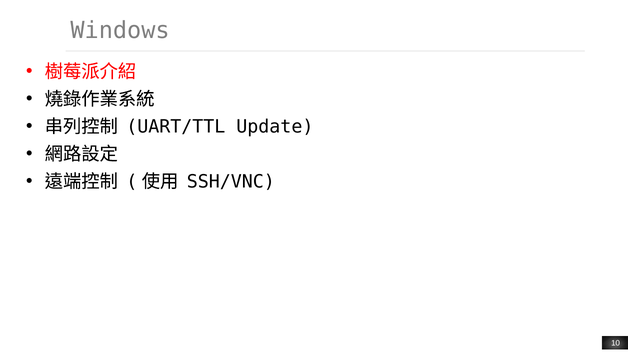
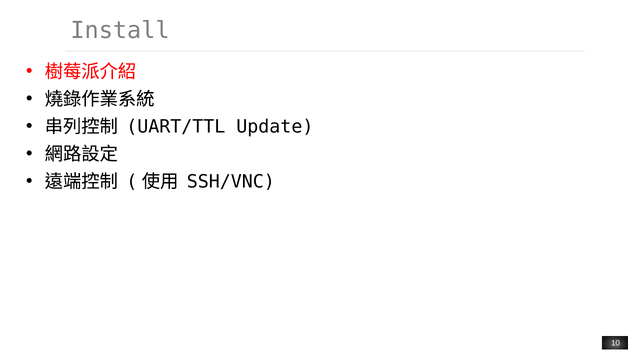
Windows: Windows -> Install
